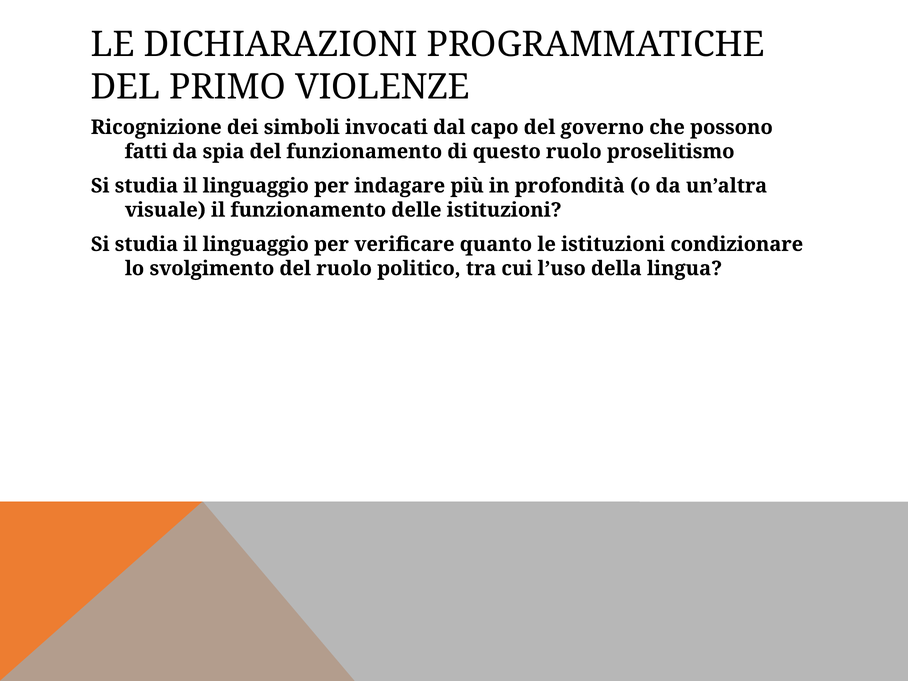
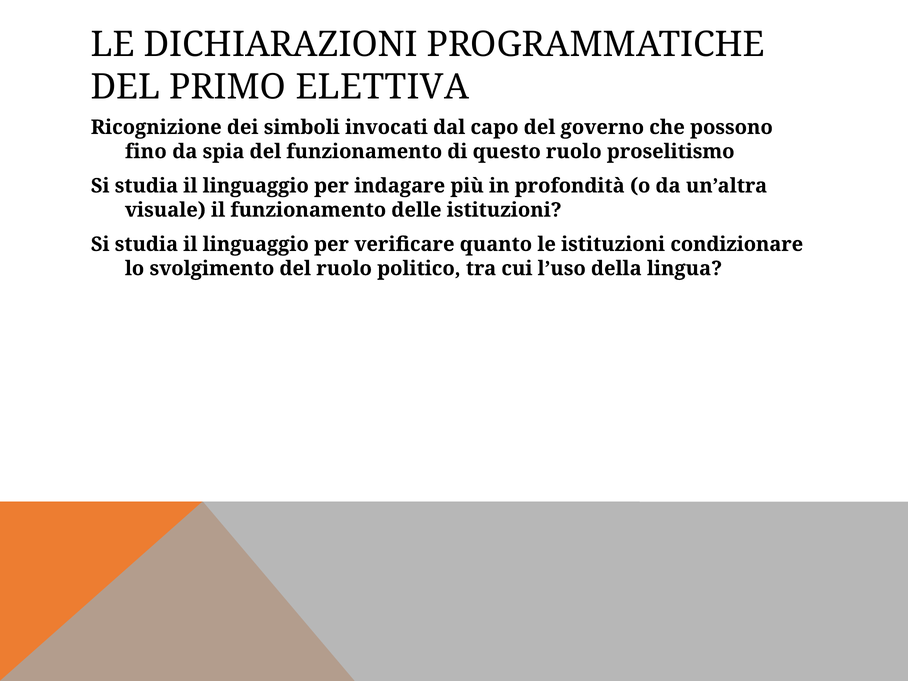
VIOLENZE: VIOLENZE -> ELETTIVA
fatti: fatti -> fino
